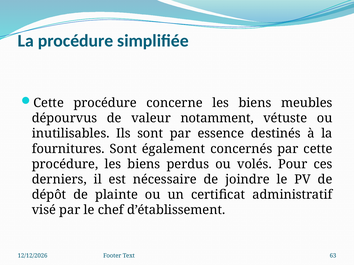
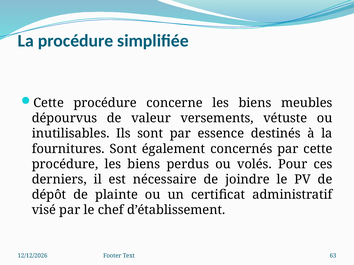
notamment: notamment -> versements
